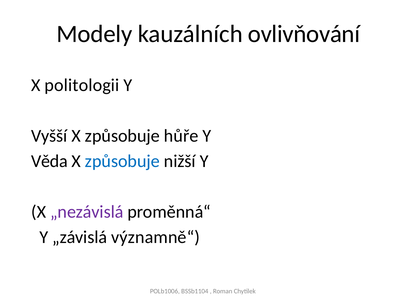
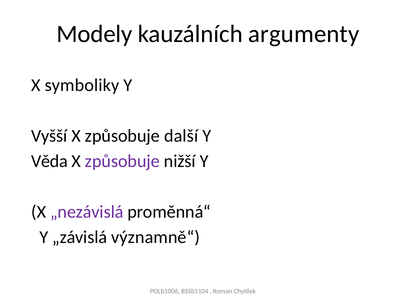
ovlivňování: ovlivňování -> argumenty
politologii: politologii -> symboliky
hůře: hůře -> další
způsobuje at (122, 161) colour: blue -> purple
